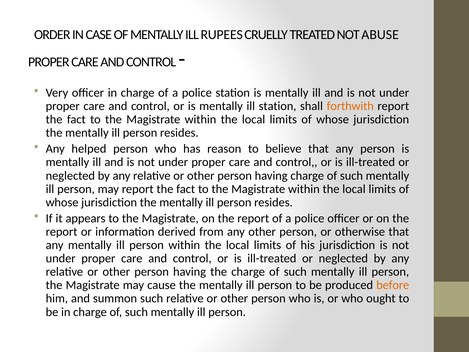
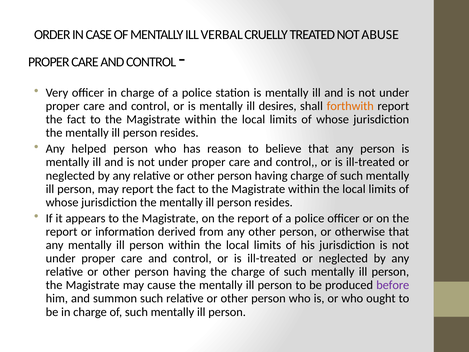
RUPEES: RUPEES -> VERBAL
ill station: station -> desires
before colour: orange -> purple
